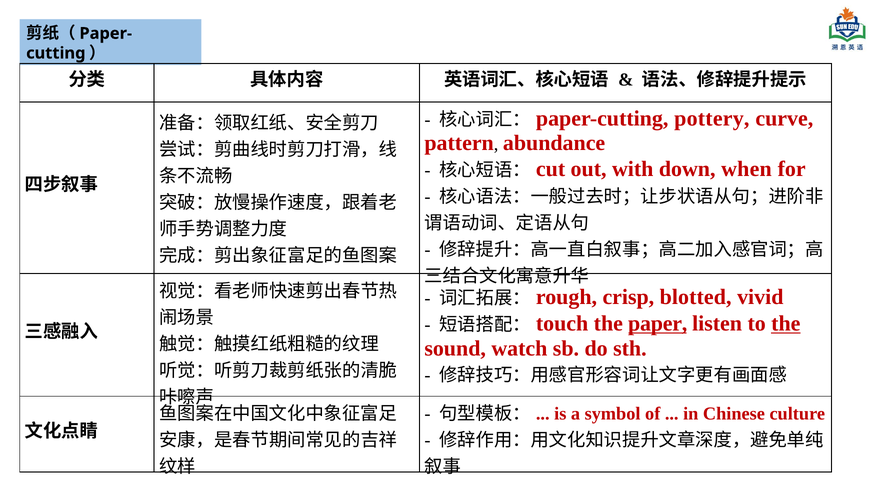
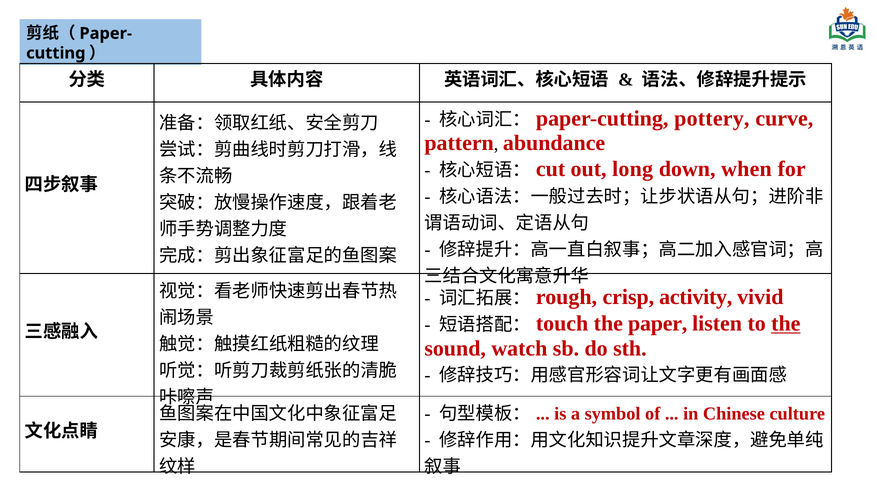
with: with -> long
blotted: blotted -> activity
paper underline: present -> none
